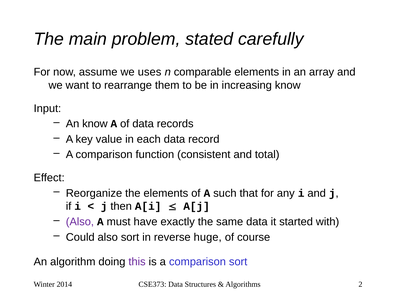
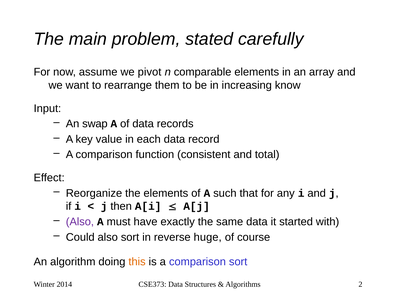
uses: uses -> pivot
An know: know -> swap
this colour: purple -> orange
